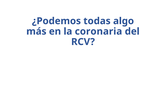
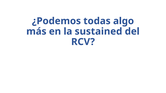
coronaria: coronaria -> sustained
